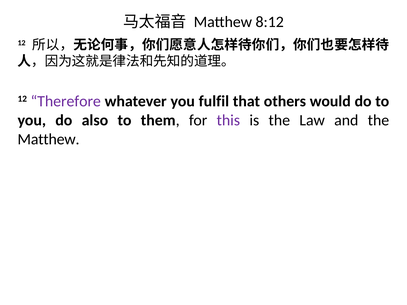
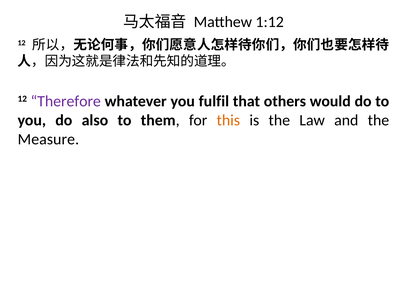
8:12: 8:12 -> 1:12
this colour: purple -> orange
Matthew at (48, 139): Matthew -> Measure
